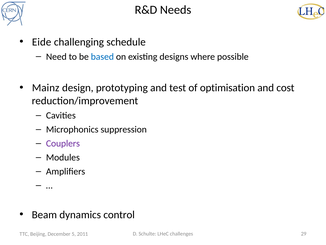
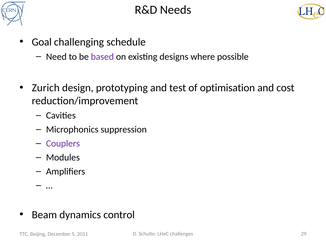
Eide: Eide -> Goal
based colour: blue -> purple
Mainz: Mainz -> Zurich
